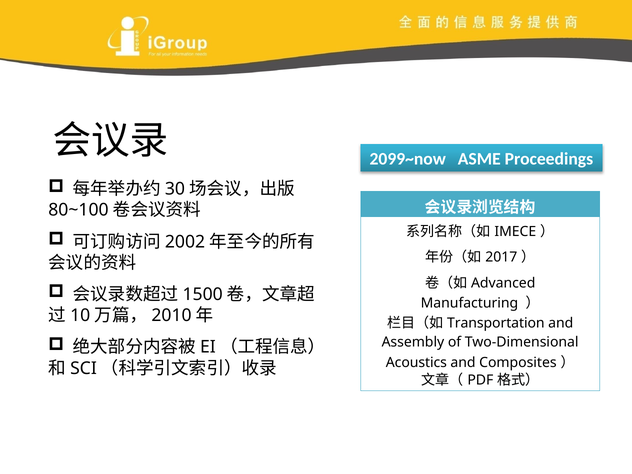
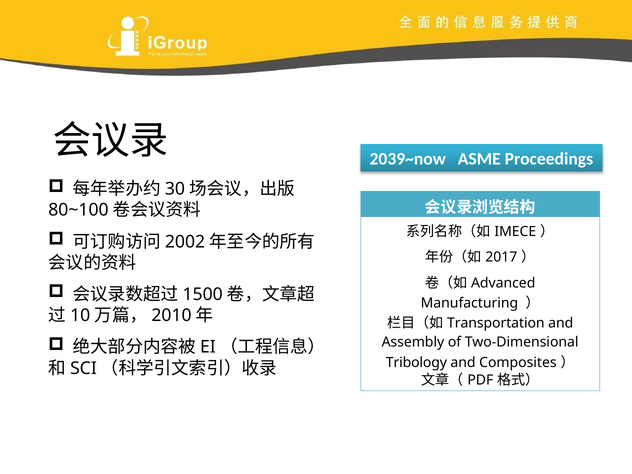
2099~now: 2099~now -> 2039~now
Acoustics: Acoustics -> Tribology
